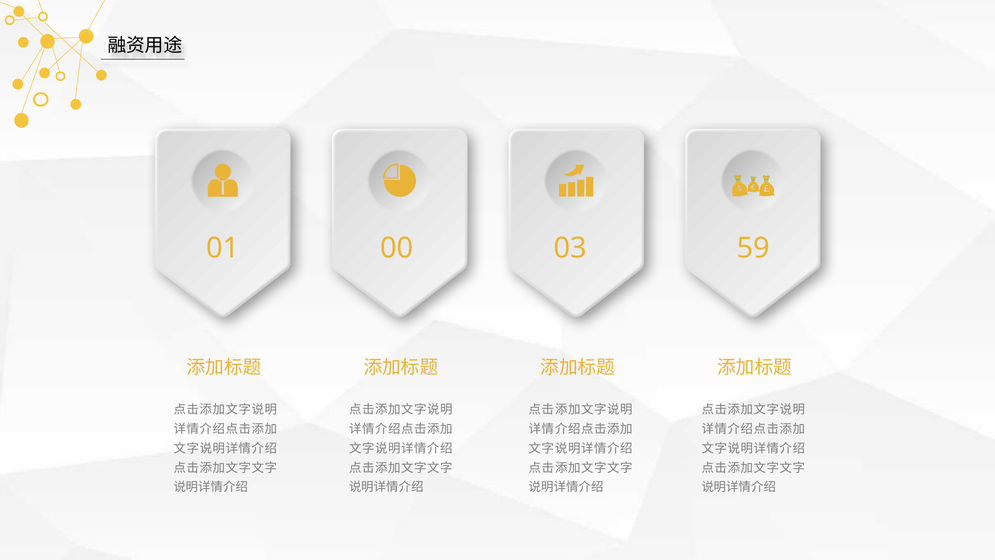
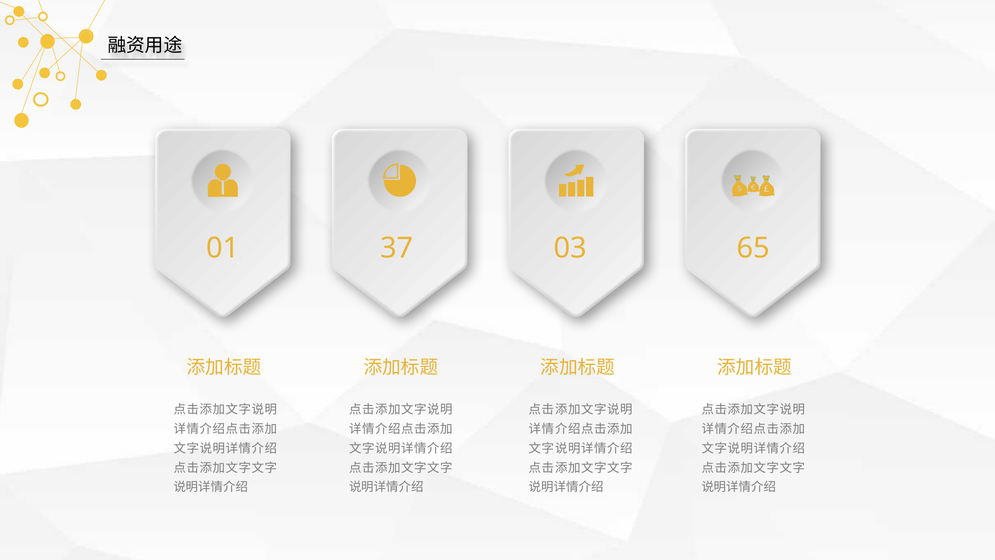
00: 00 -> 37
59: 59 -> 65
